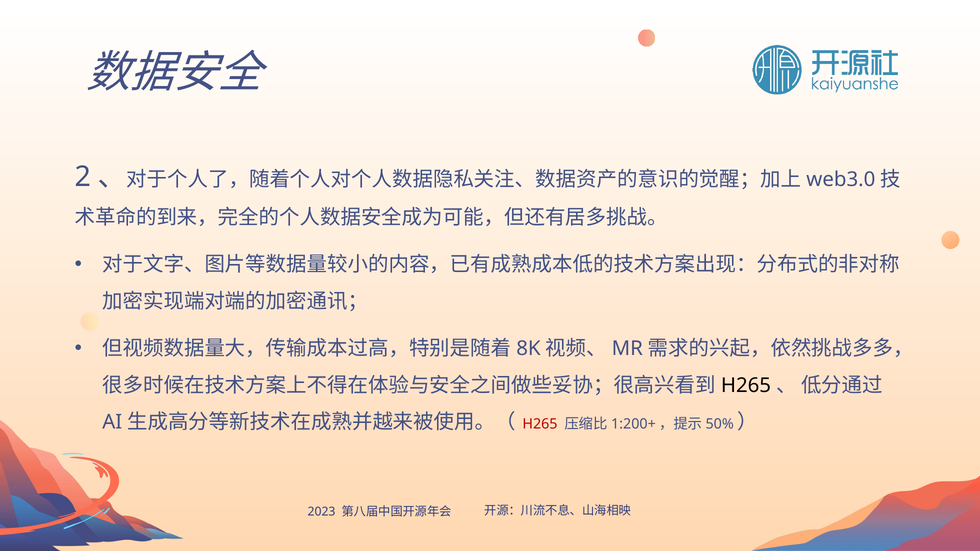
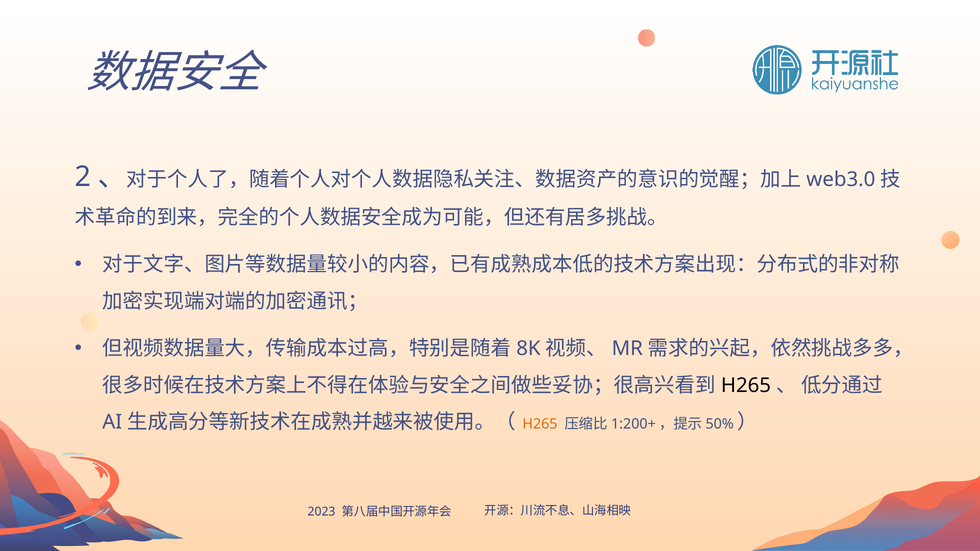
H265 at (540, 424) colour: red -> orange
